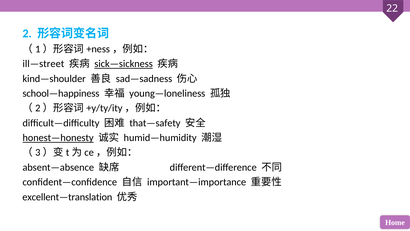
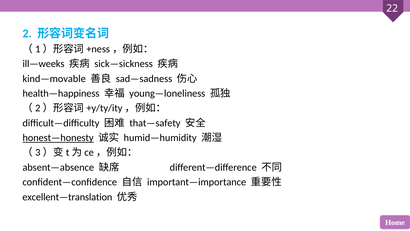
ill—street: ill—street -> ill—weeks
sick—sickness underline: present -> none
kind—shoulder: kind—shoulder -> kind—movable
school—happiness: school—happiness -> health—happiness
